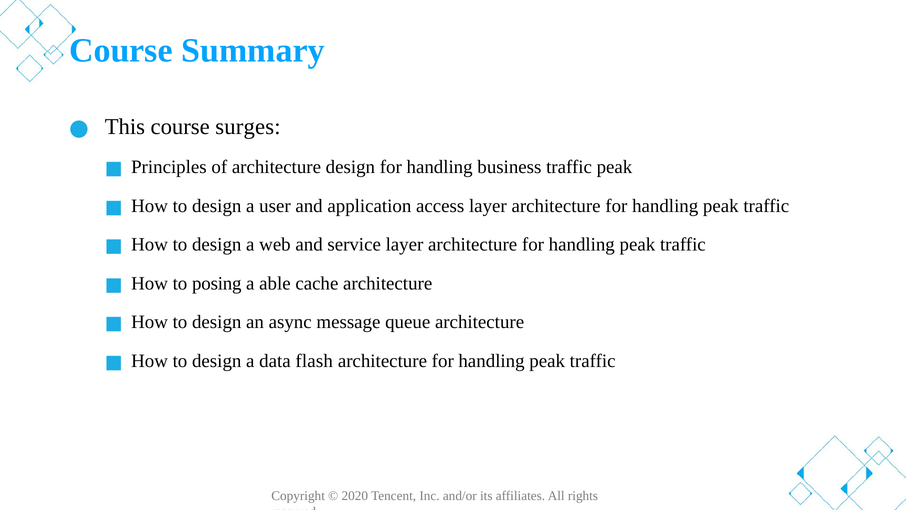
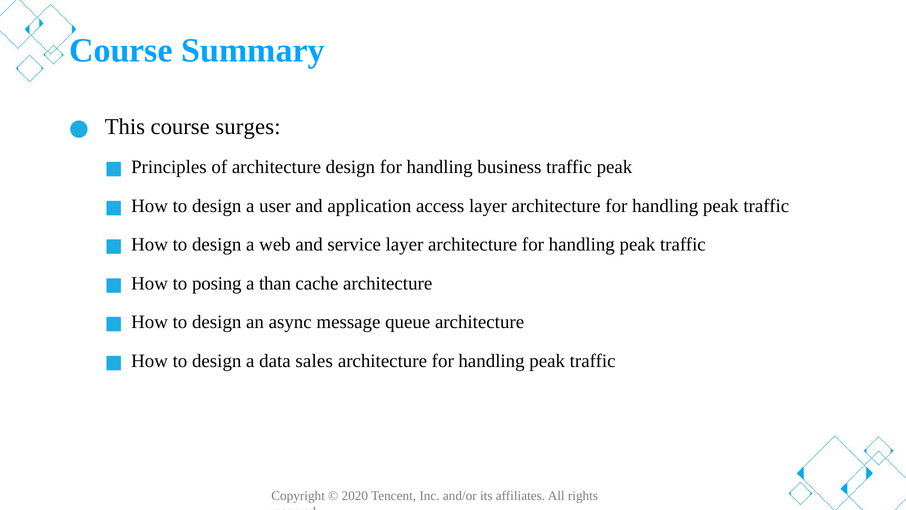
able: able -> than
flash: flash -> sales
